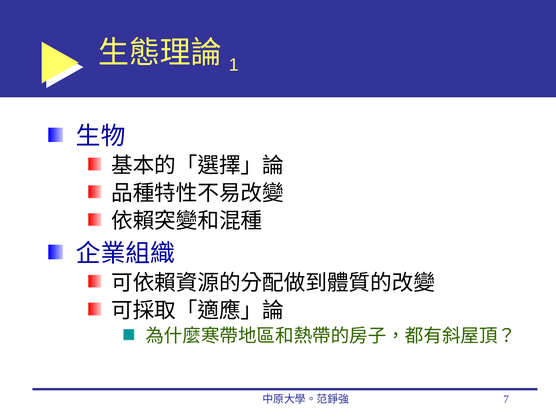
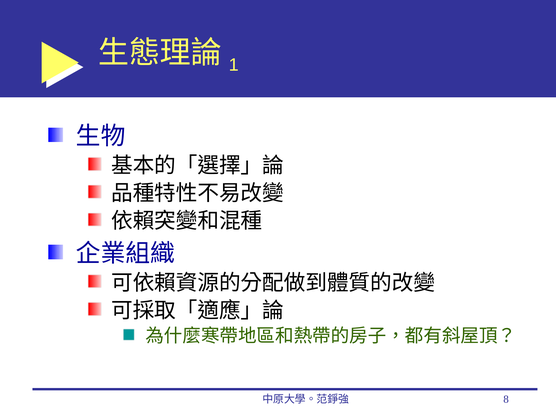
7: 7 -> 8
